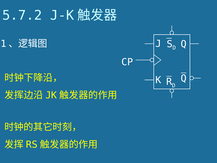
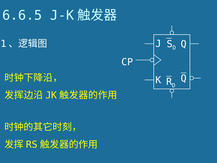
5.7.2: 5.7.2 -> 6.6.5
